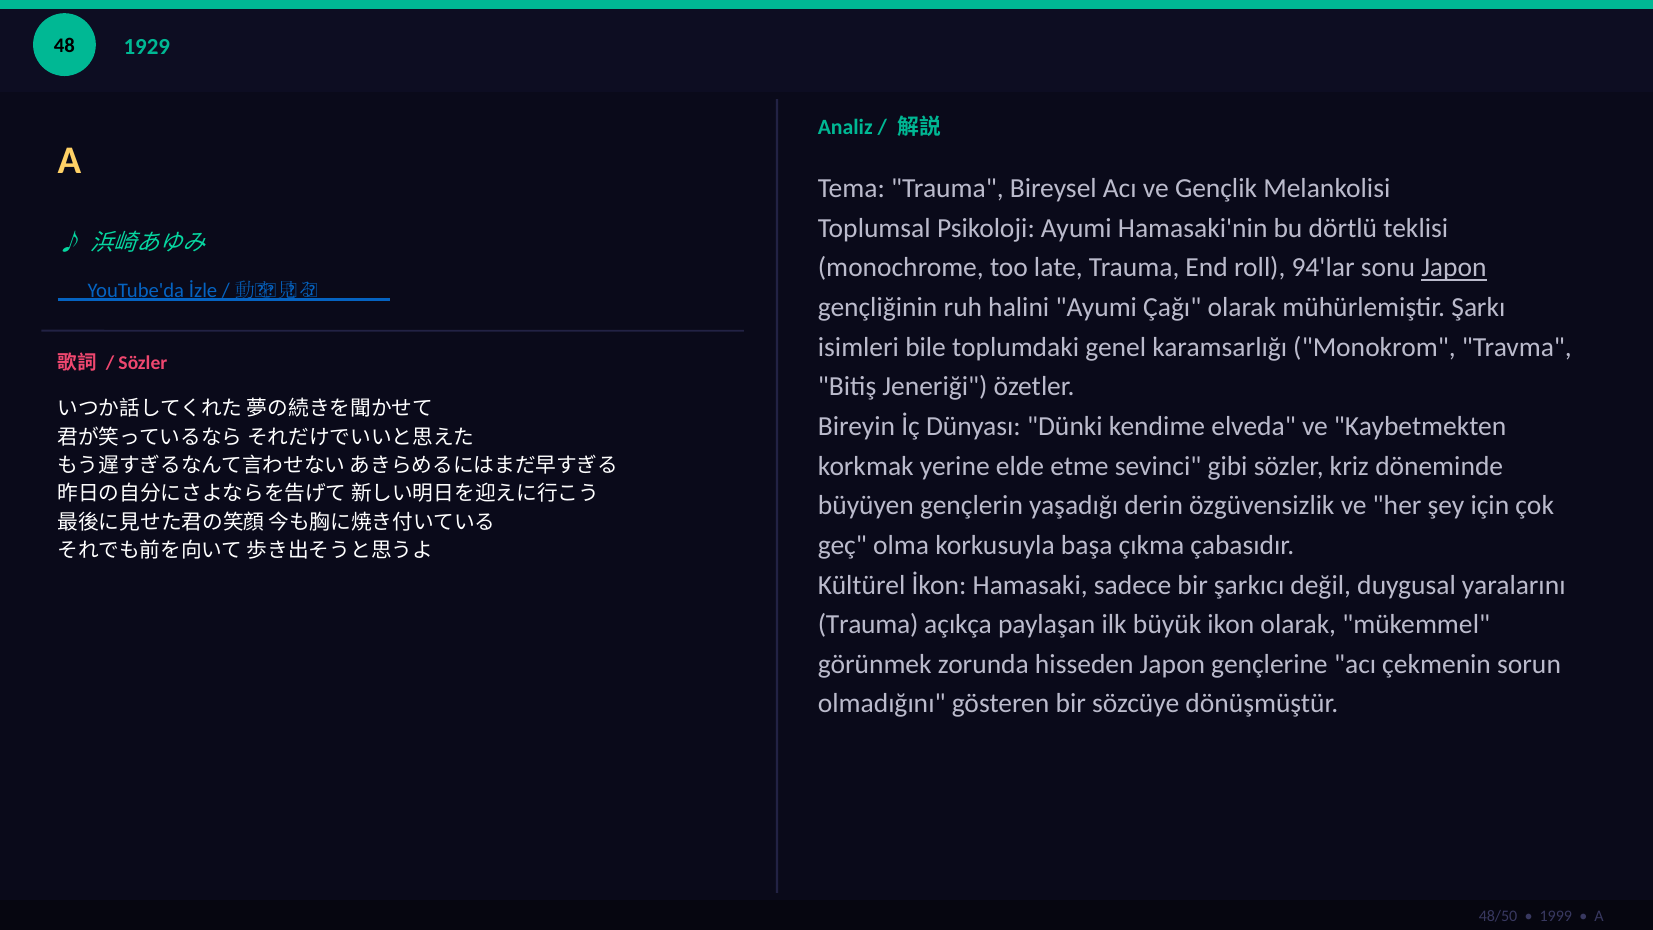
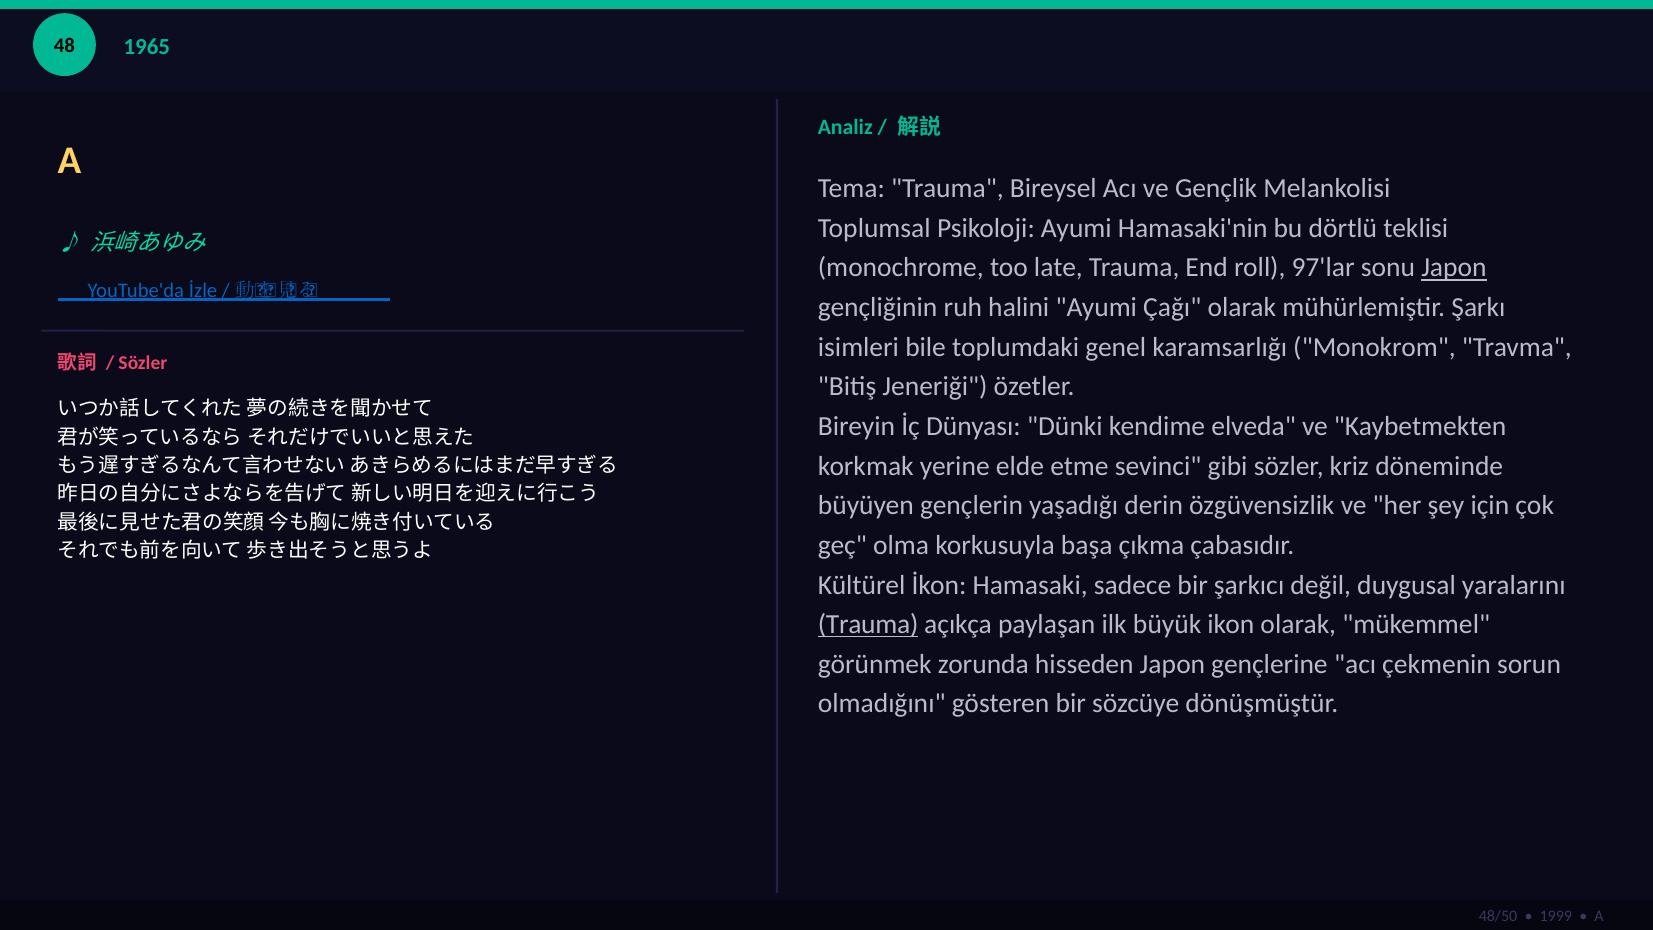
1929: 1929 -> 1965
94'lar: 94'lar -> 97'lar
Trauma at (868, 625) underline: none -> present
